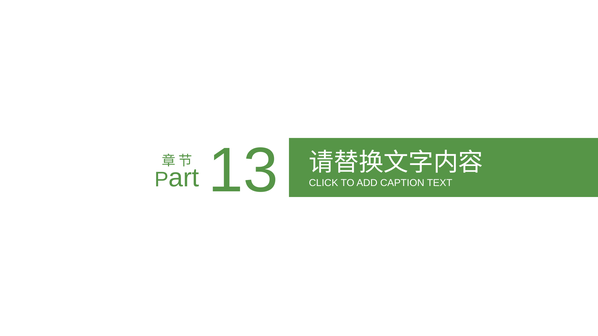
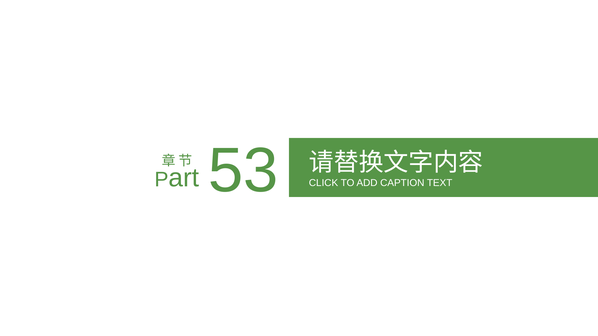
13: 13 -> 53
